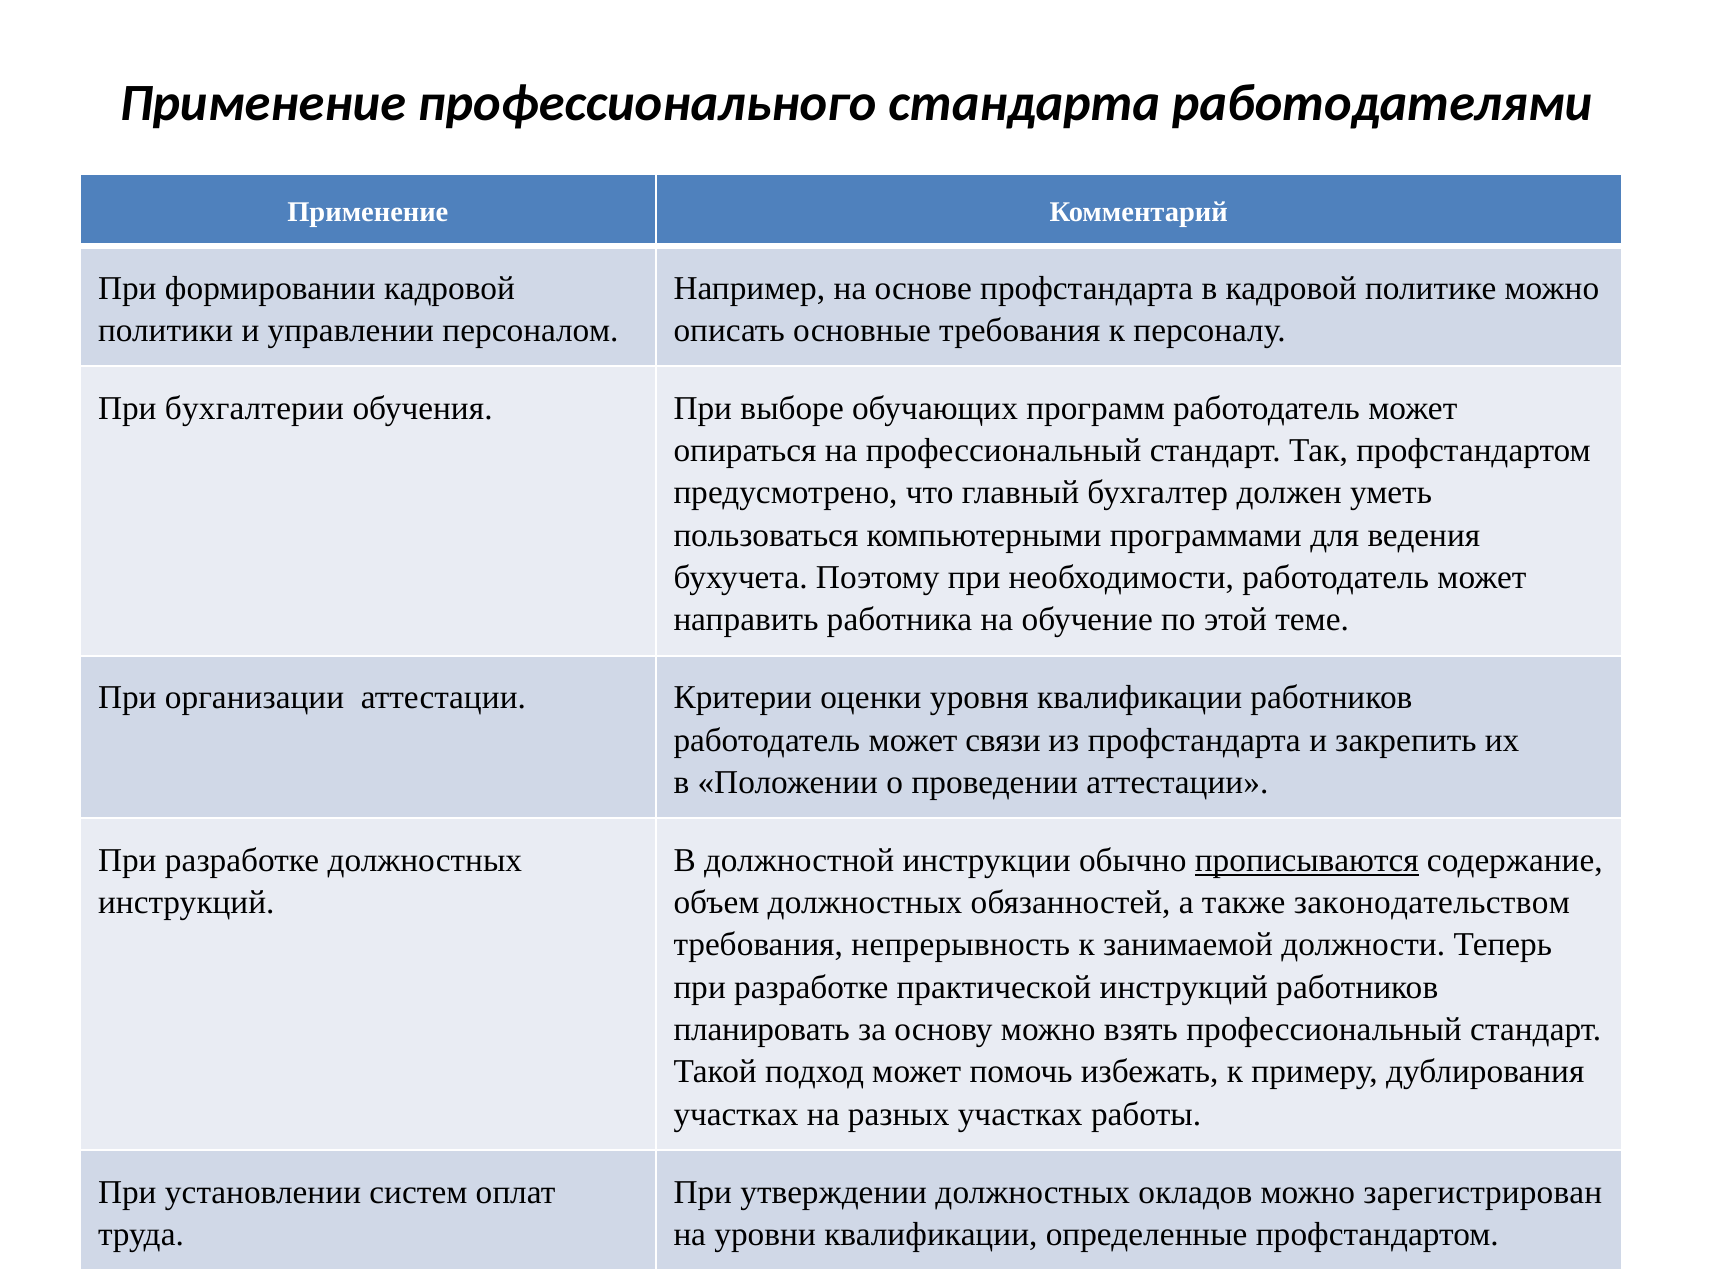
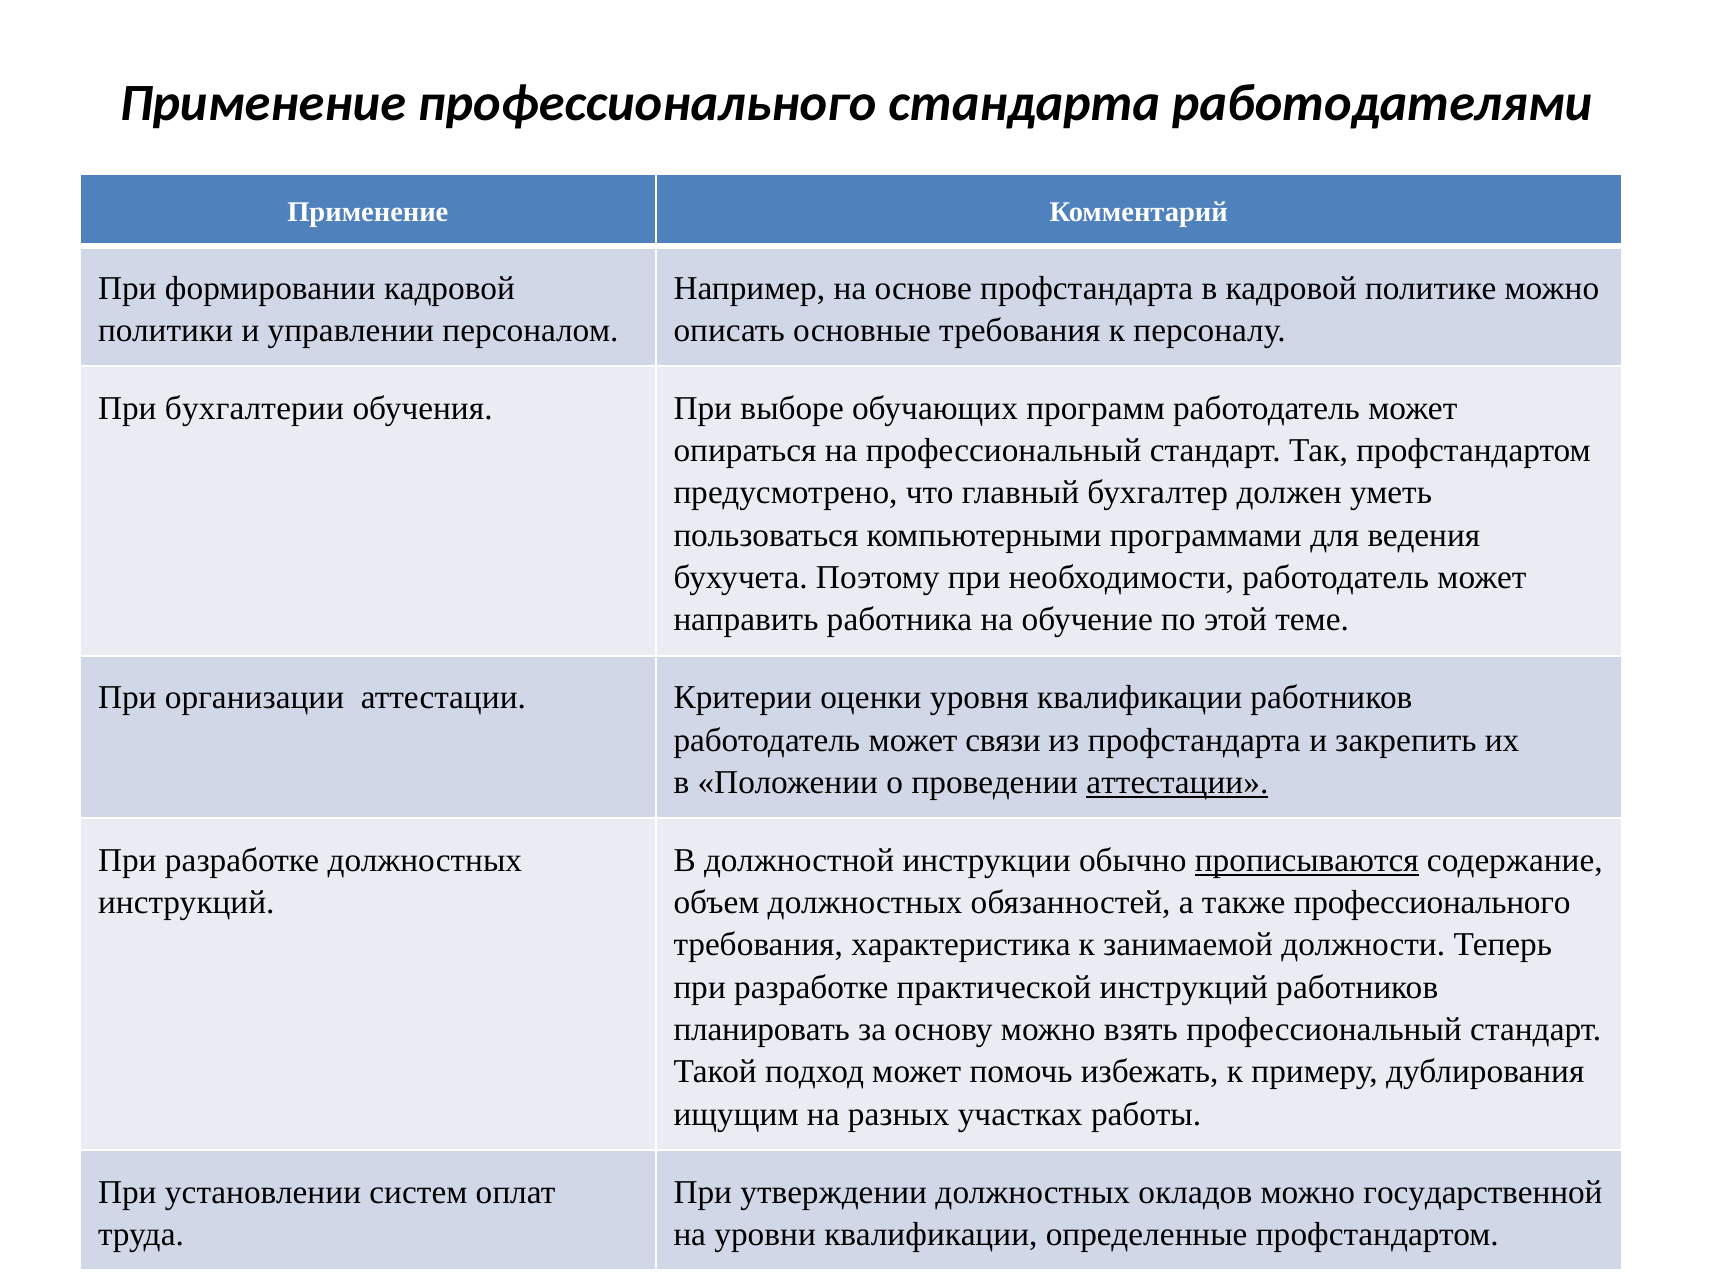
аттестации at (1177, 782) underline: none -> present
также законодательством: законодательством -> профессионального
непрерывность: непрерывность -> характеристика
участках at (736, 1114): участках -> ищущим
зарегистрирован: зарегистрирован -> государственной
